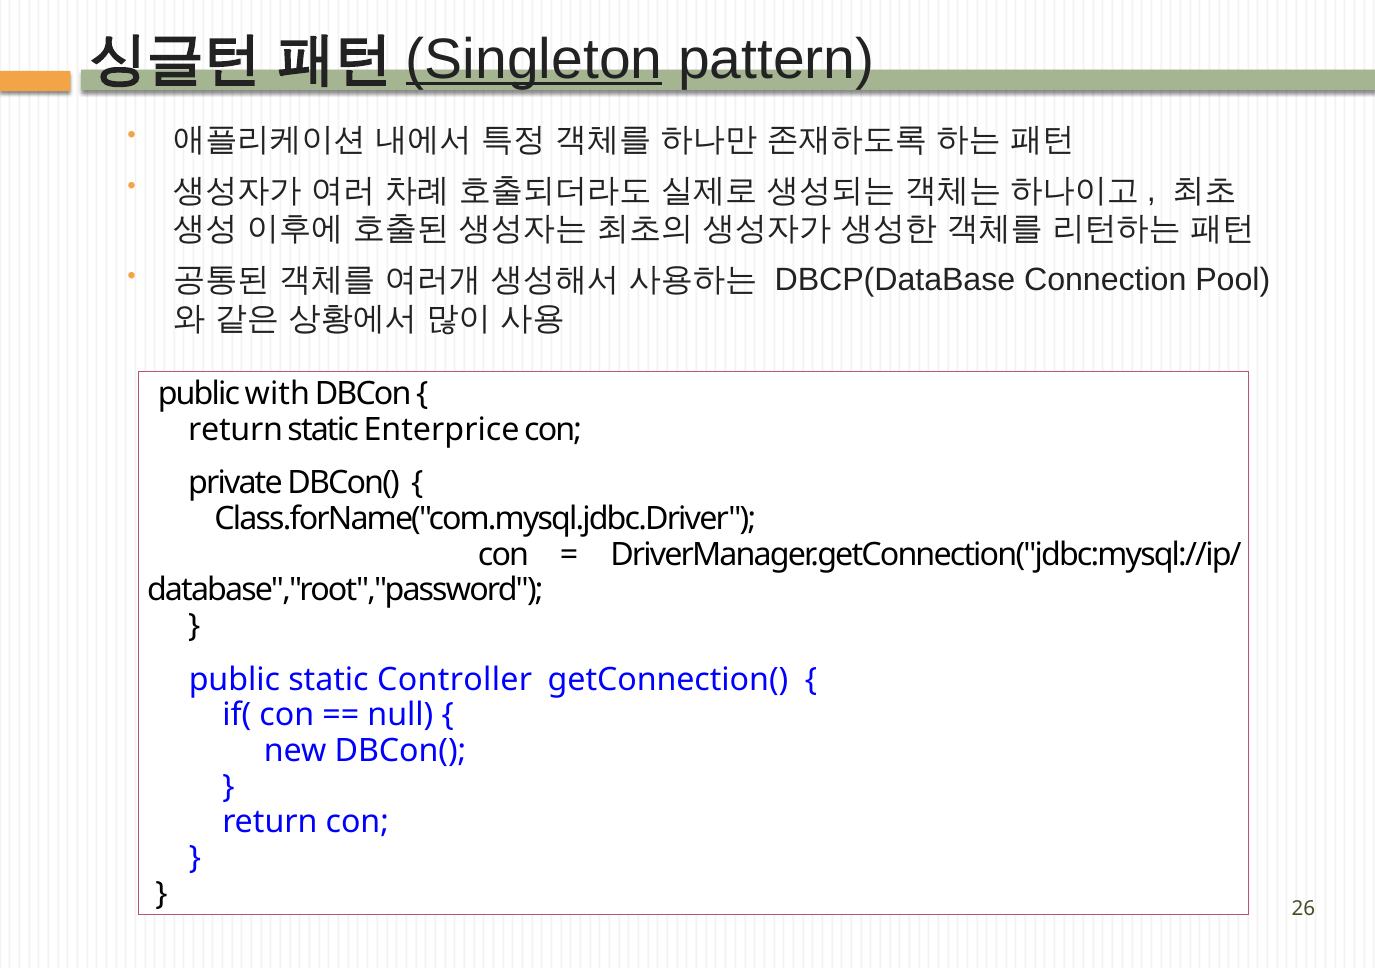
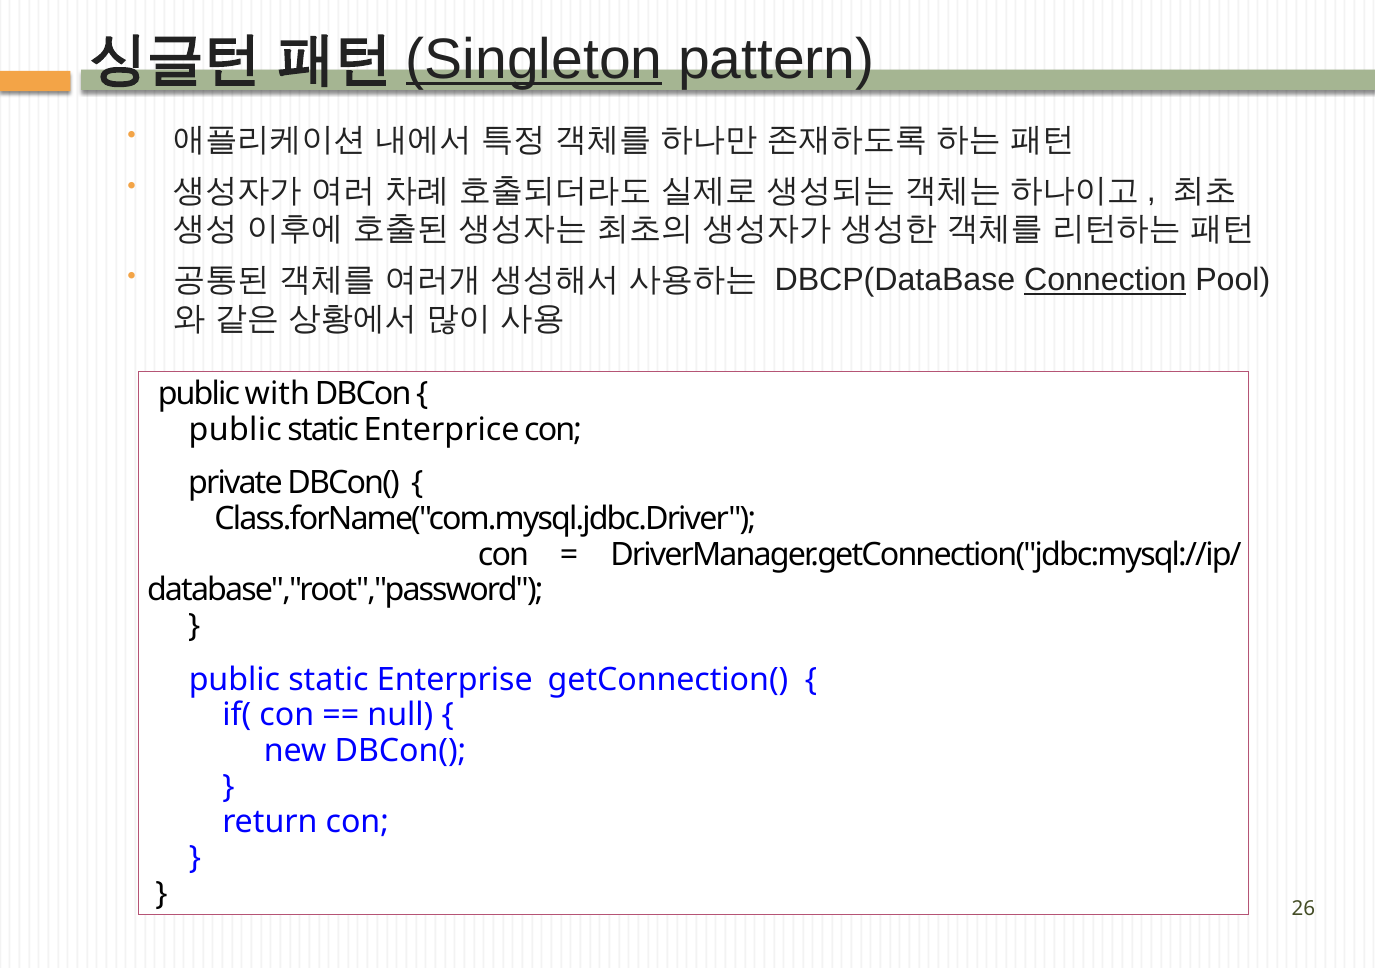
Connection underline: none -> present
return at (236, 430): return -> public
Controller: Controller -> Enterprise
